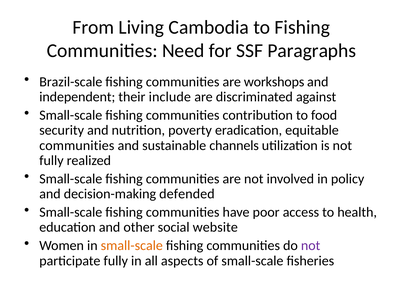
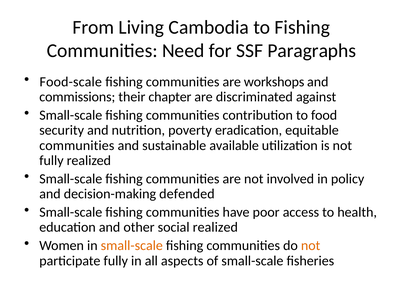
Brazil-scale: Brazil-scale -> Food-scale
independent: independent -> commissions
include: include -> chapter
channels: channels -> available
social website: website -> realized
not at (311, 246) colour: purple -> orange
